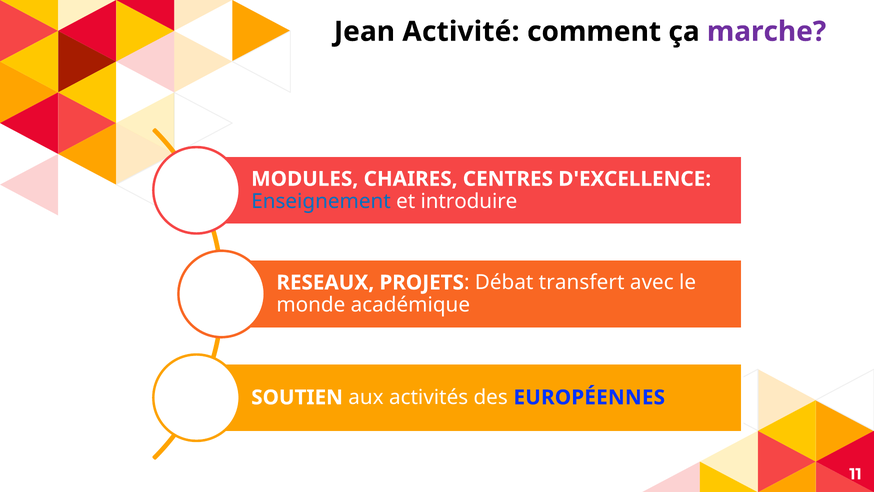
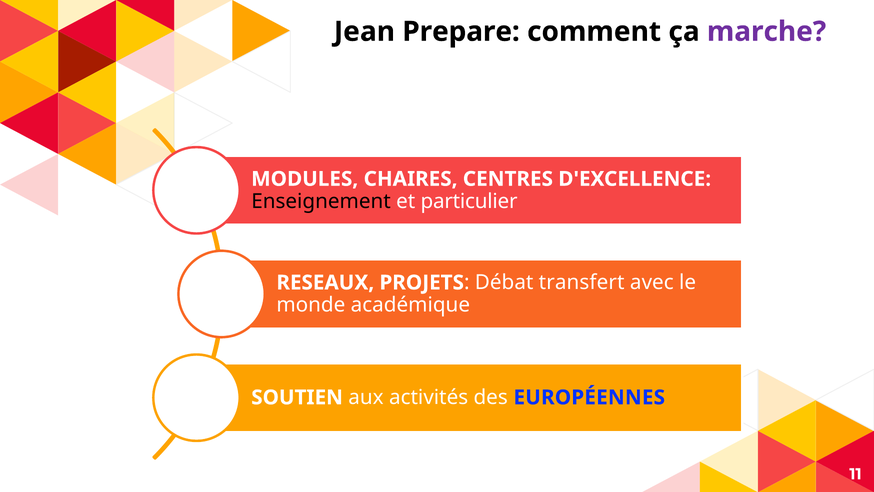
Activité: Activité -> Prepare
Enseignement colour: blue -> black
introduire: introduire -> particulier
